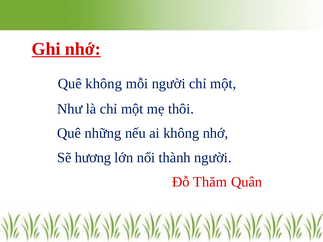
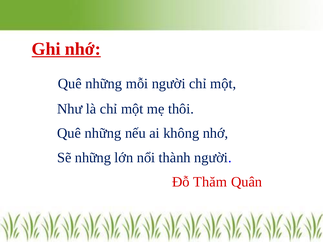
không at (104, 84): không -> những
Sẽ hương: hương -> những
